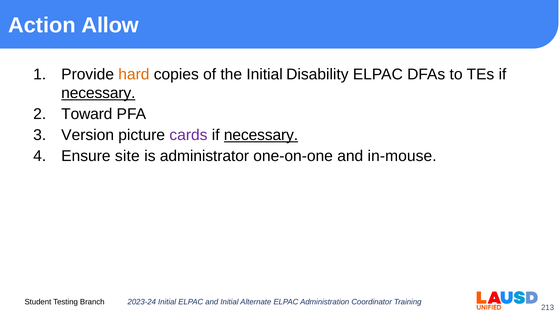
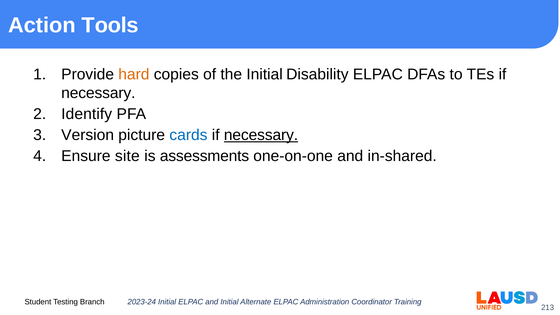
Allow: Allow -> Tools
necessary at (98, 93) underline: present -> none
Toward: Toward -> Identify
cards colour: purple -> blue
administrator: administrator -> assessments
in-mouse: in-mouse -> in-shared
